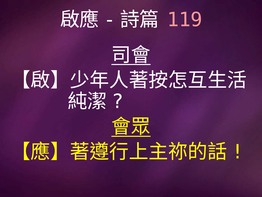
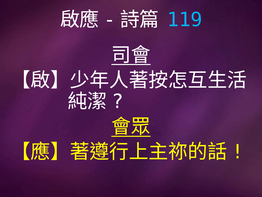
119 colour: pink -> light blue
